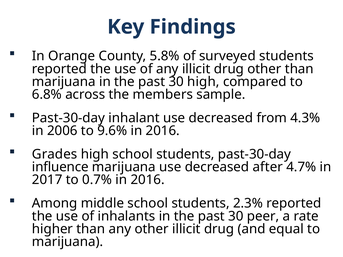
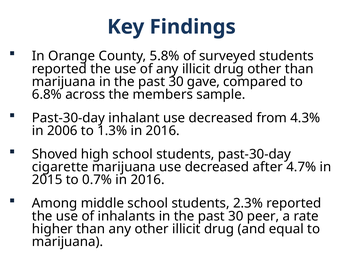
30 high: high -> gave
9.6%: 9.6% -> 1.3%
Grades: Grades -> Shoved
influence: influence -> cigarette
2017: 2017 -> 2015
